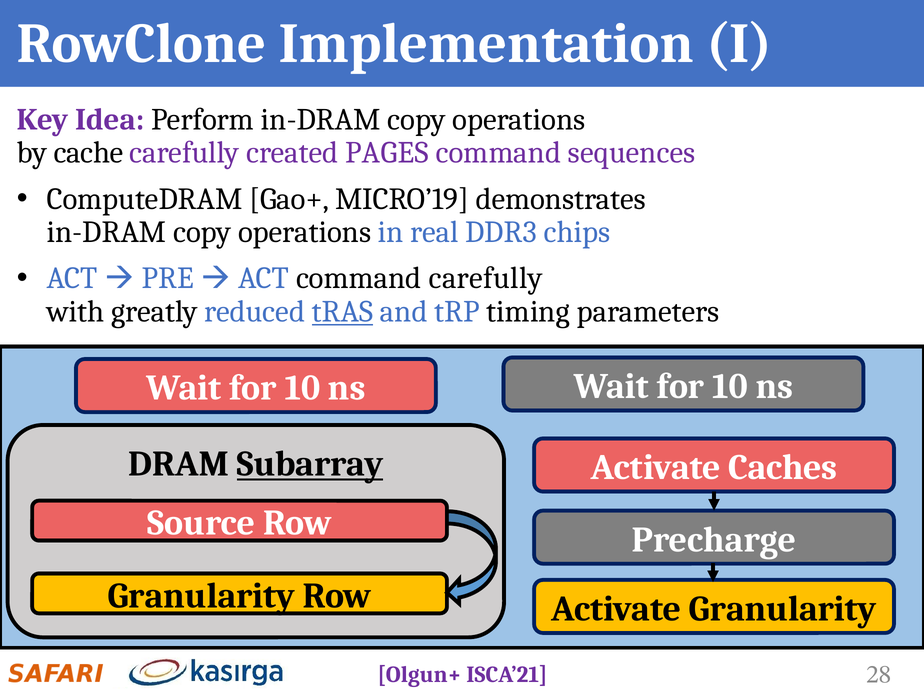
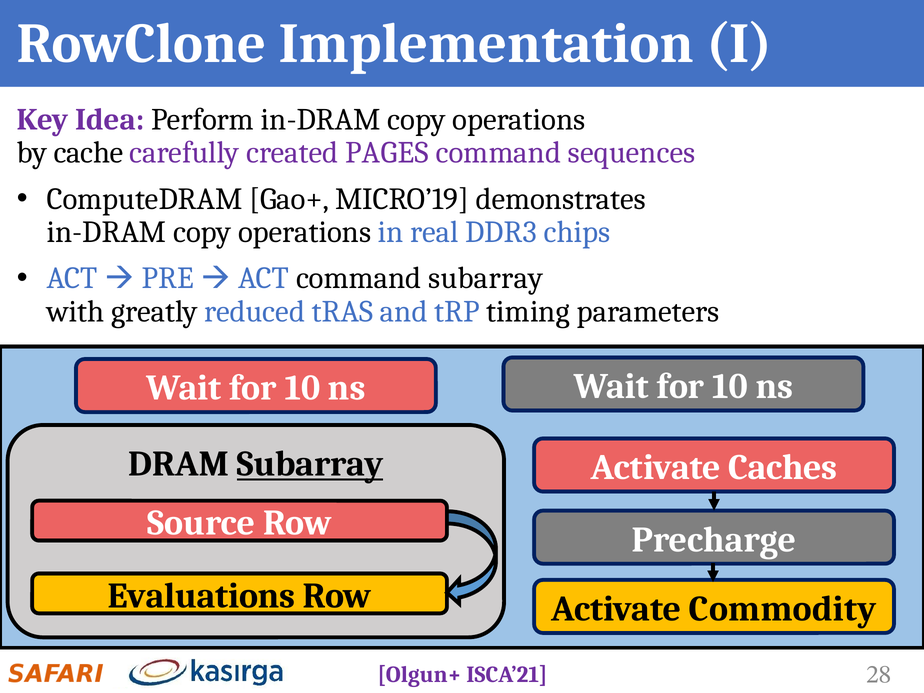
command carefully: carefully -> subarray
tRAS underline: present -> none
Granularity at (201, 596): Granularity -> Evaluations
Activate Granularity: Granularity -> Commodity
